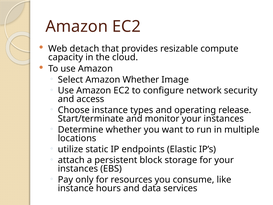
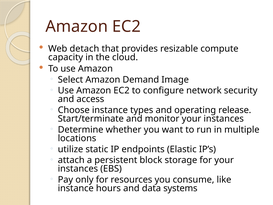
Amazon Whether: Whether -> Demand
services: services -> systems
